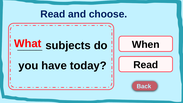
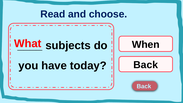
today Read: Read -> Back
